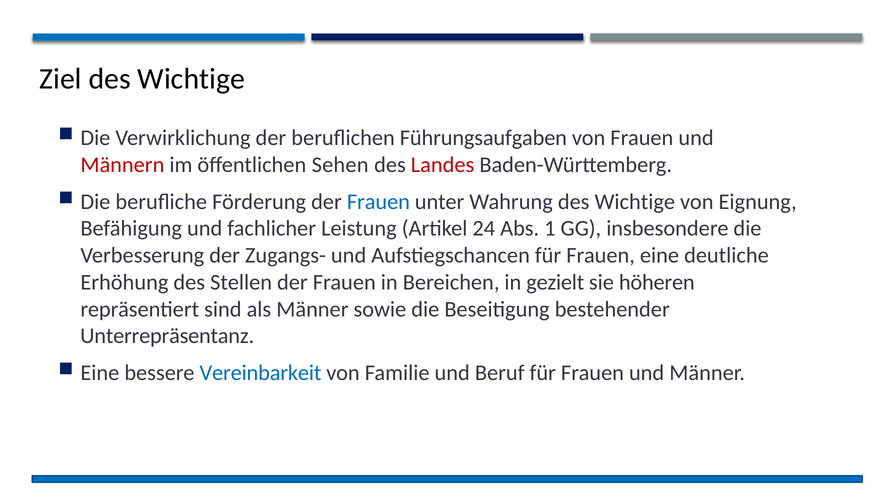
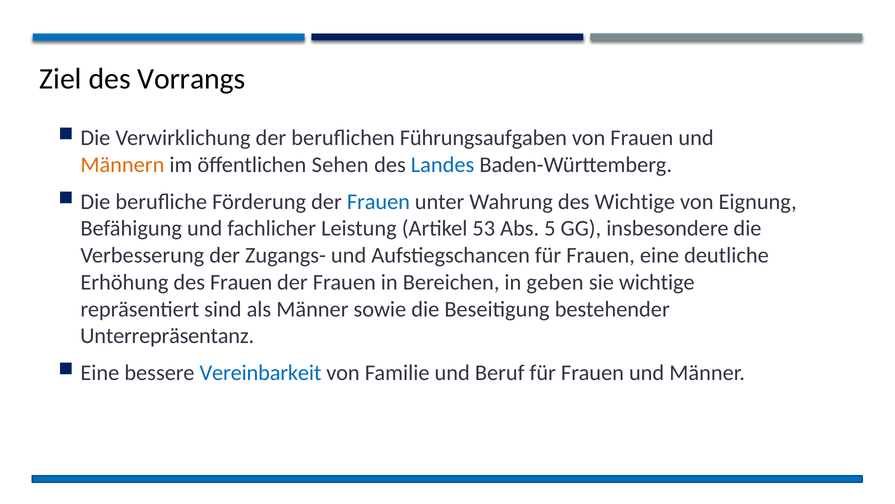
Ziel des Wichtige: Wichtige -> Vorrangs
Männern colour: red -> orange
Landes colour: red -> blue
24: 24 -> 53
1: 1 -> 5
des Stellen: Stellen -> Frauen
gezielt: gezielt -> geben
sie höheren: höheren -> wichtige
